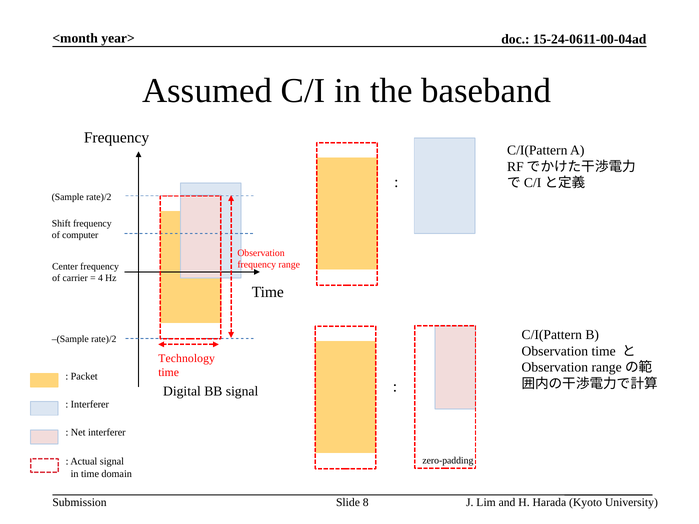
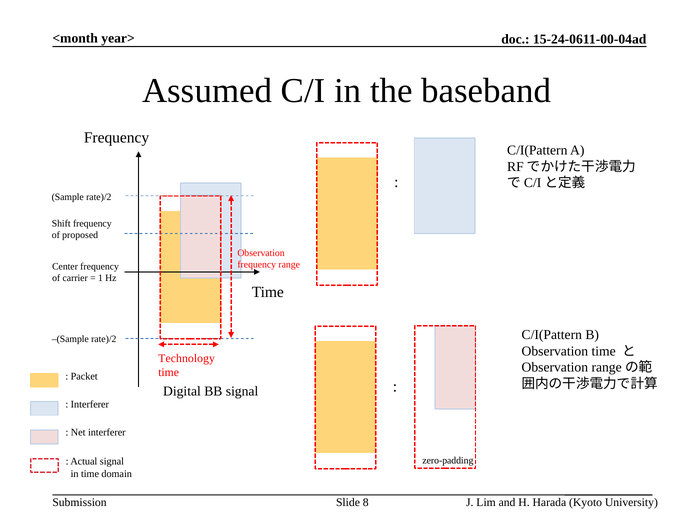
computer: computer -> proposed
4: 4 -> 1
